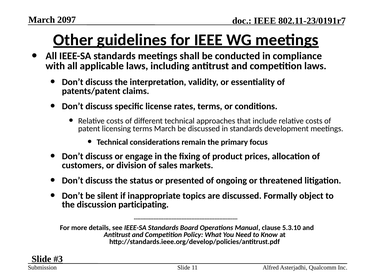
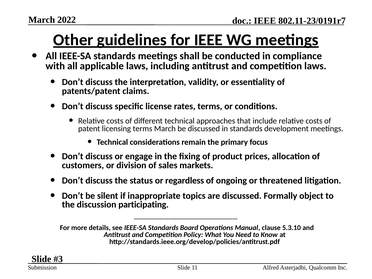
2097: 2097 -> 2022
presented: presented -> regardless
